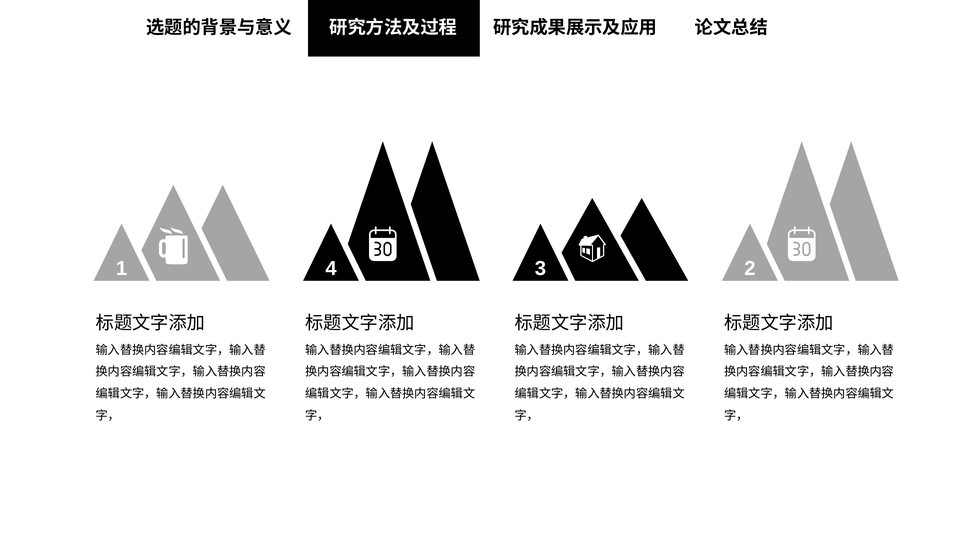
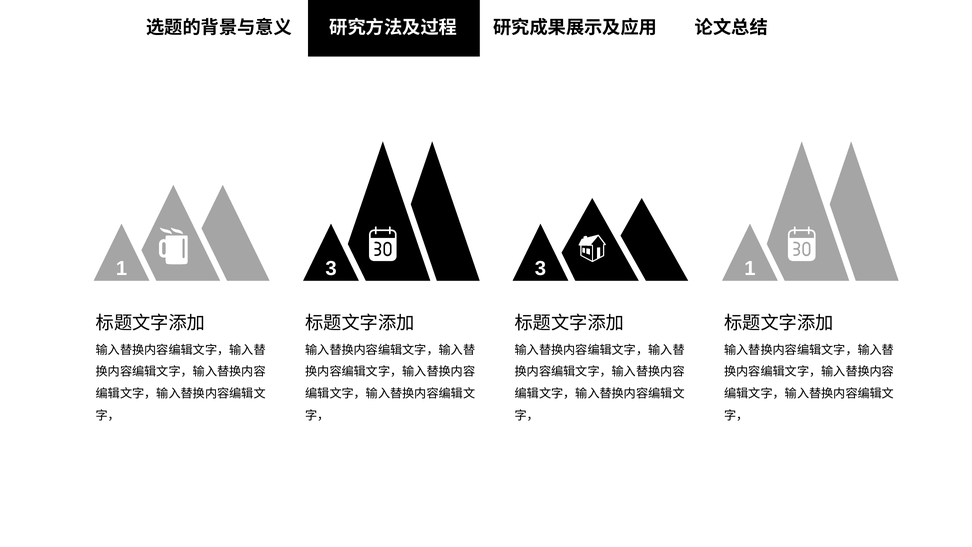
1 4: 4 -> 3
3 2: 2 -> 1
